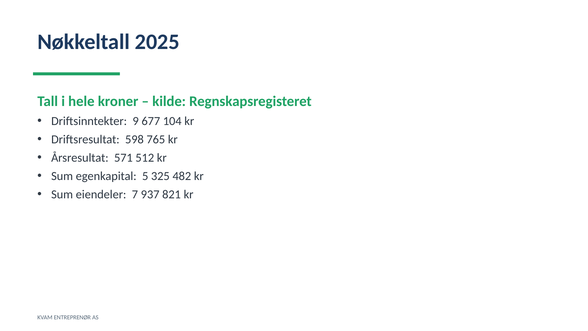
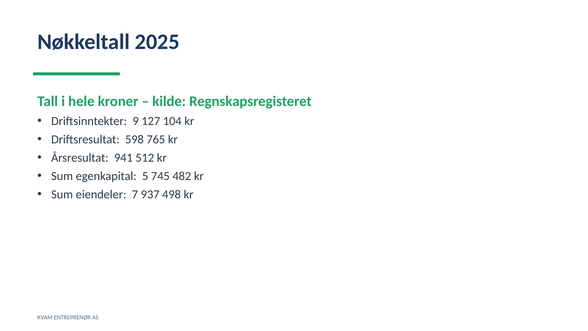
677: 677 -> 127
571: 571 -> 941
325: 325 -> 745
821: 821 -> 498
